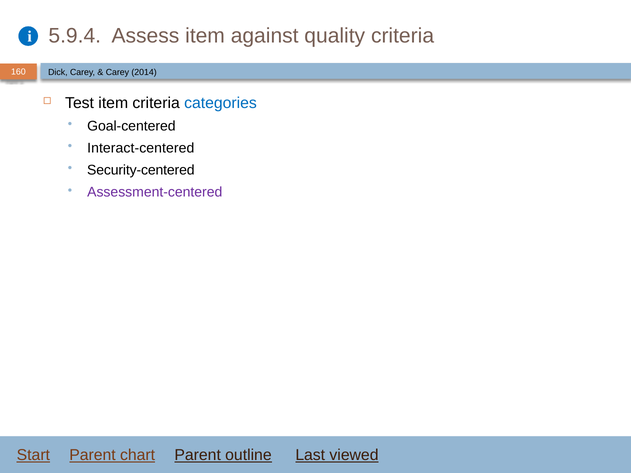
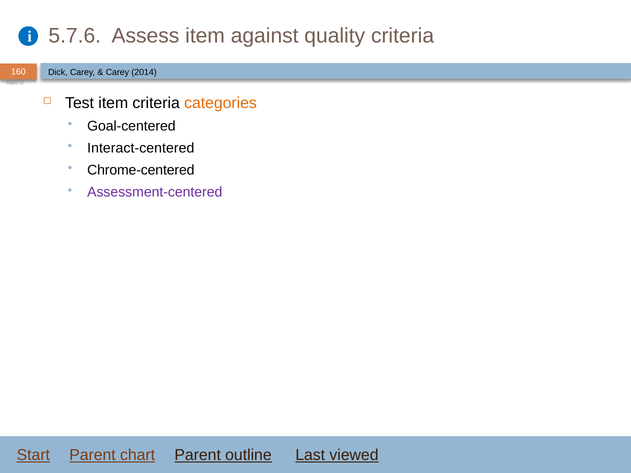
5.9.4: 5.9.4 -> 5.7.6
categories colour: blue -> orange
Security-centered: Security-centered -> Chrome-centered
